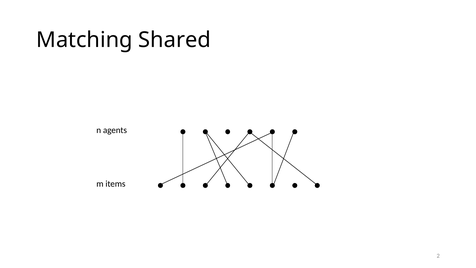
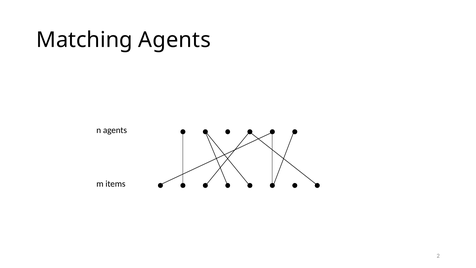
Matching Shared: Shared -> Agents
